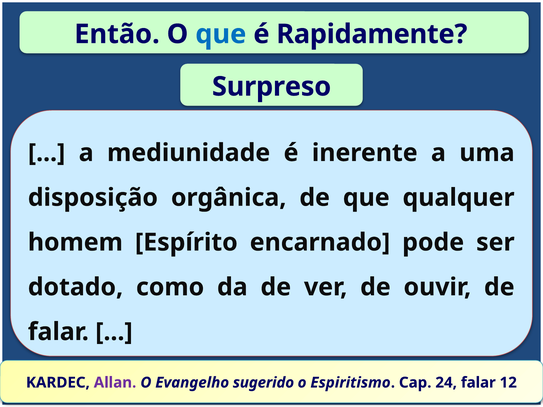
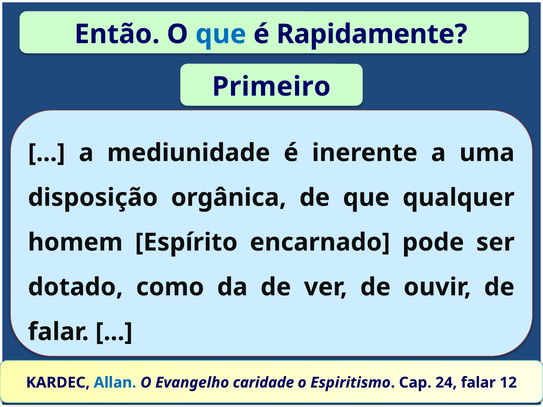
Surpreso: Surpreso -> Primeiro
Allan colour: purple -> blue
sugerido: sugerido -> caridade
